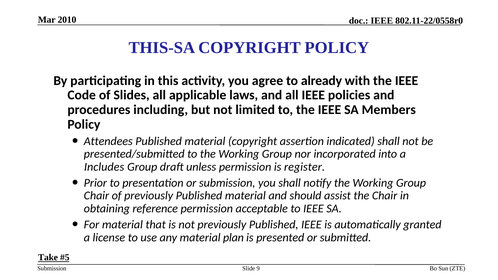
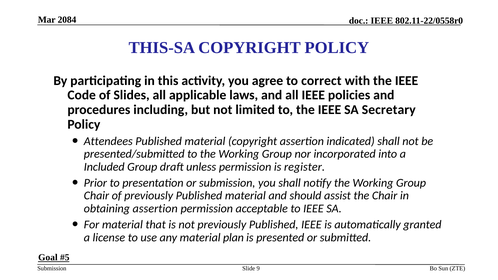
2010: 2010 -> 2084
already: already -> correct
Members: Members -> Secretary
Includes: Includes -> Included
obtaining reference: reference -> assertion
Take: Take -> Goal
